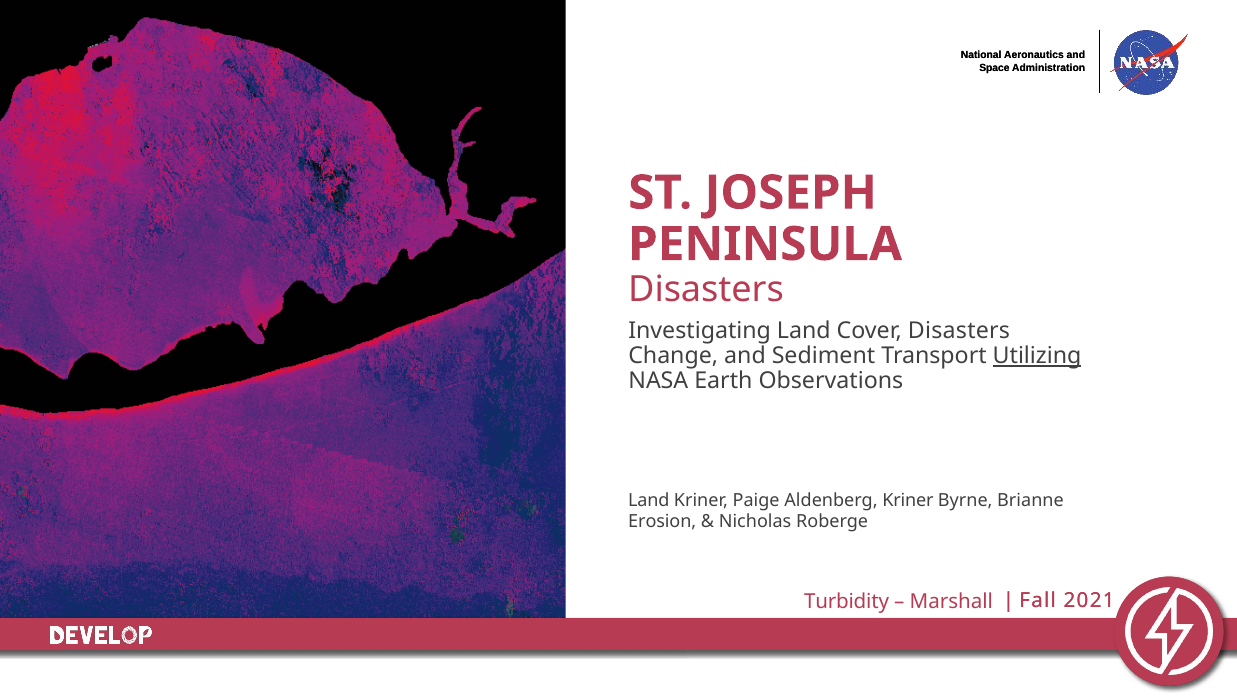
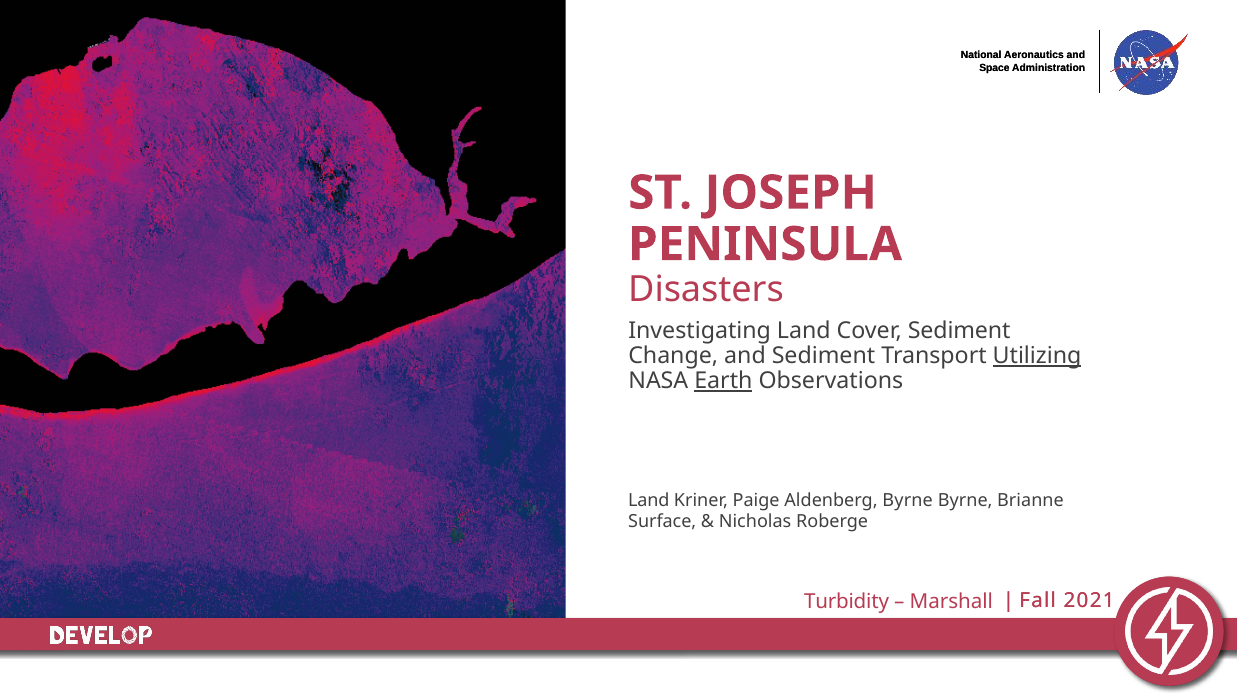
Cover Disasters: Disasters -> Sediment
Earth underline: none -> present
Aldenberg Kriner: Kriner -> Byrne
Erosion: Erosion -> Surface
